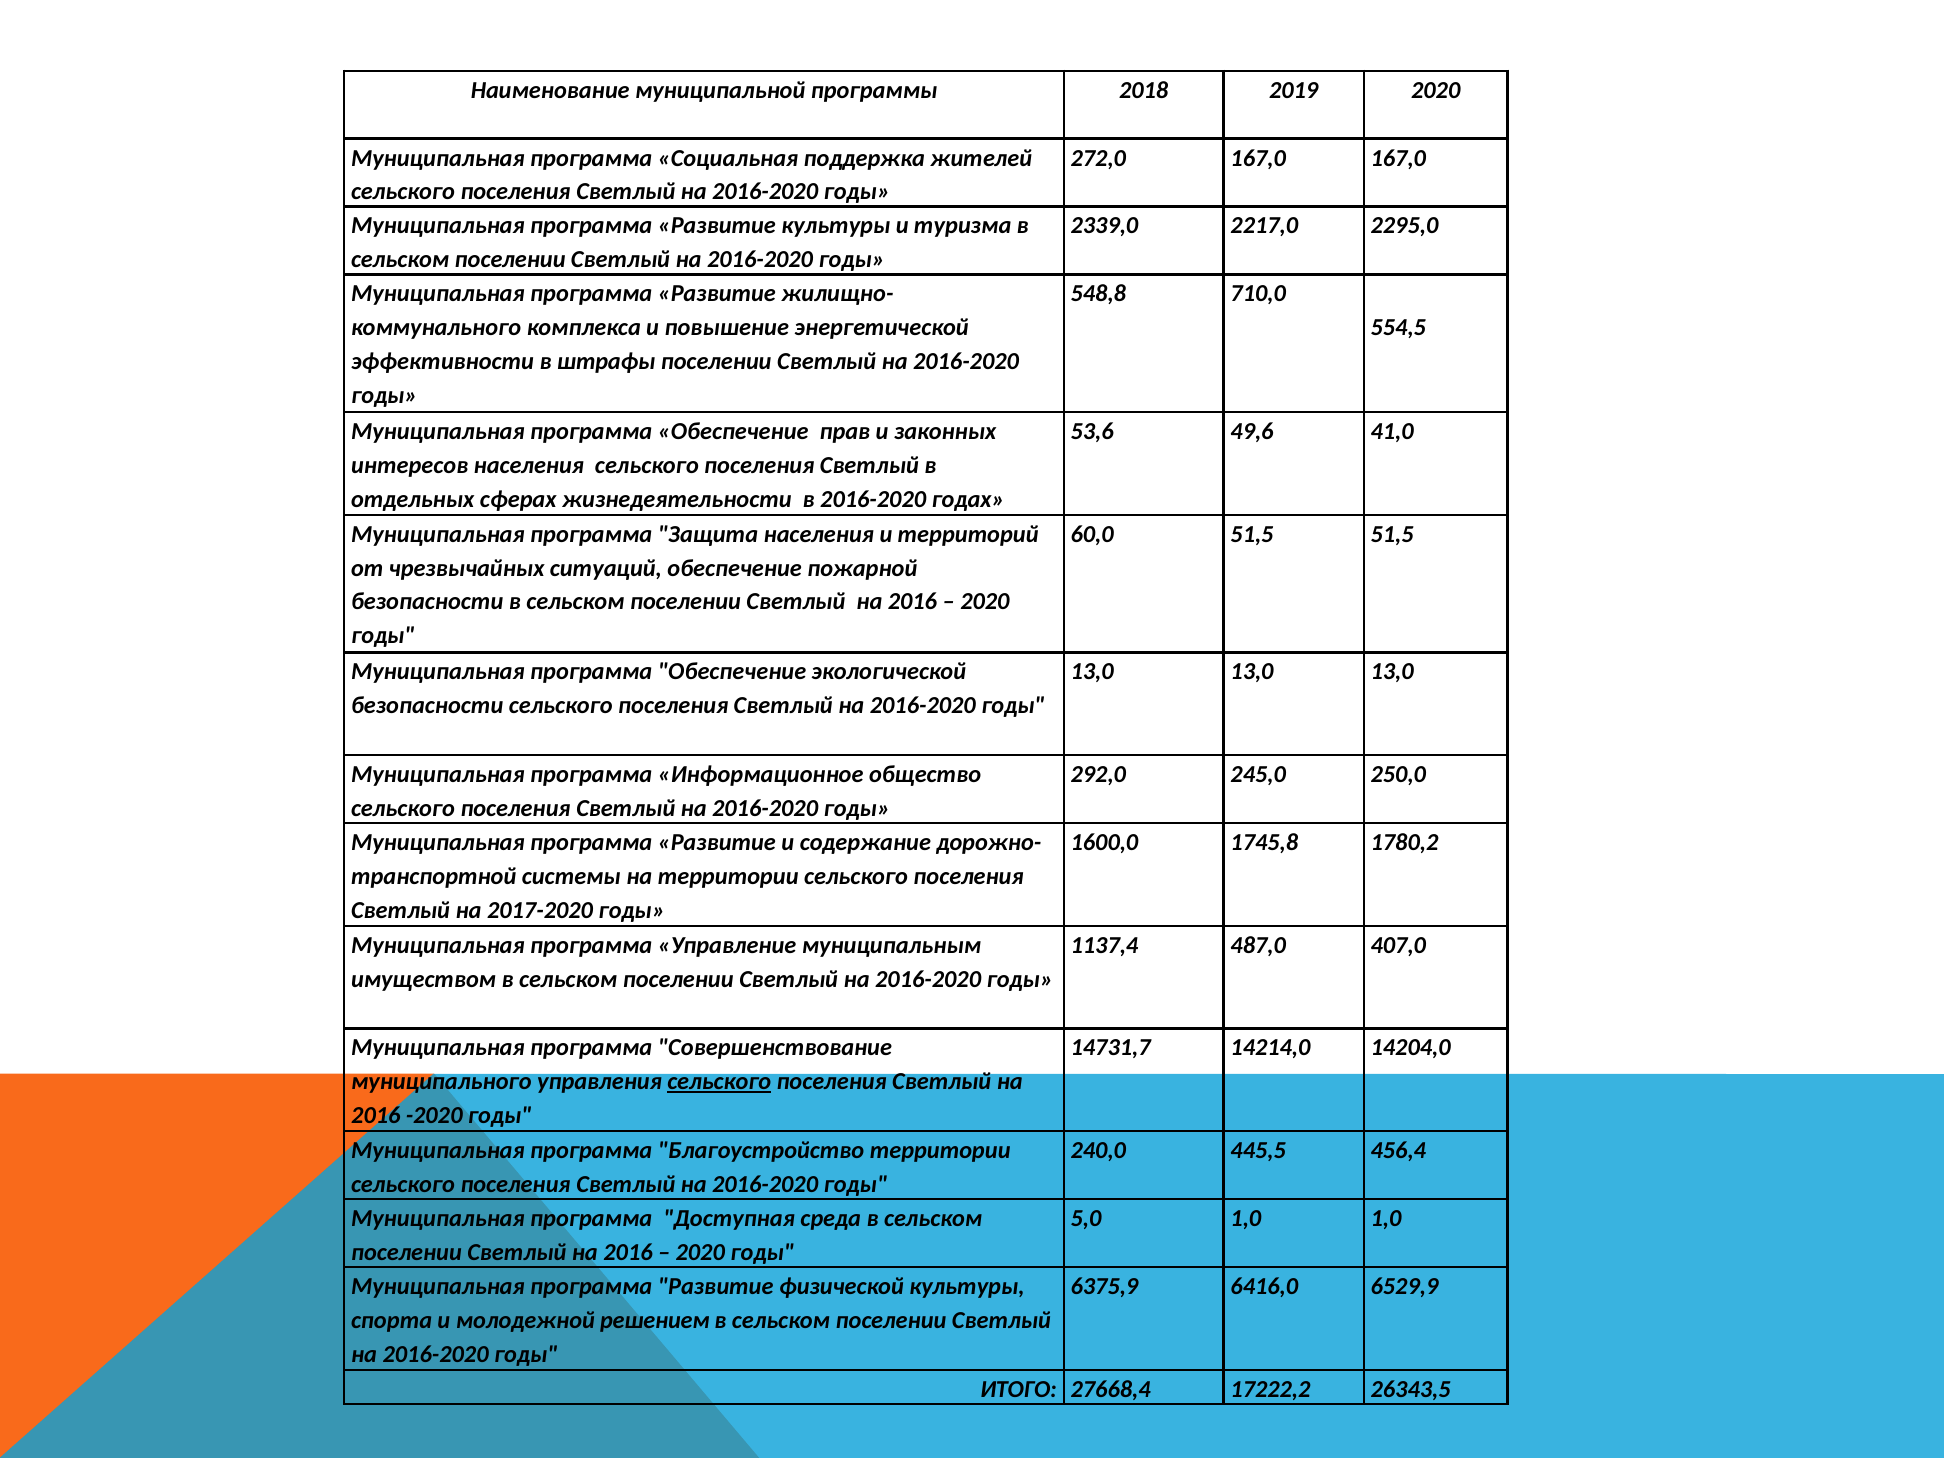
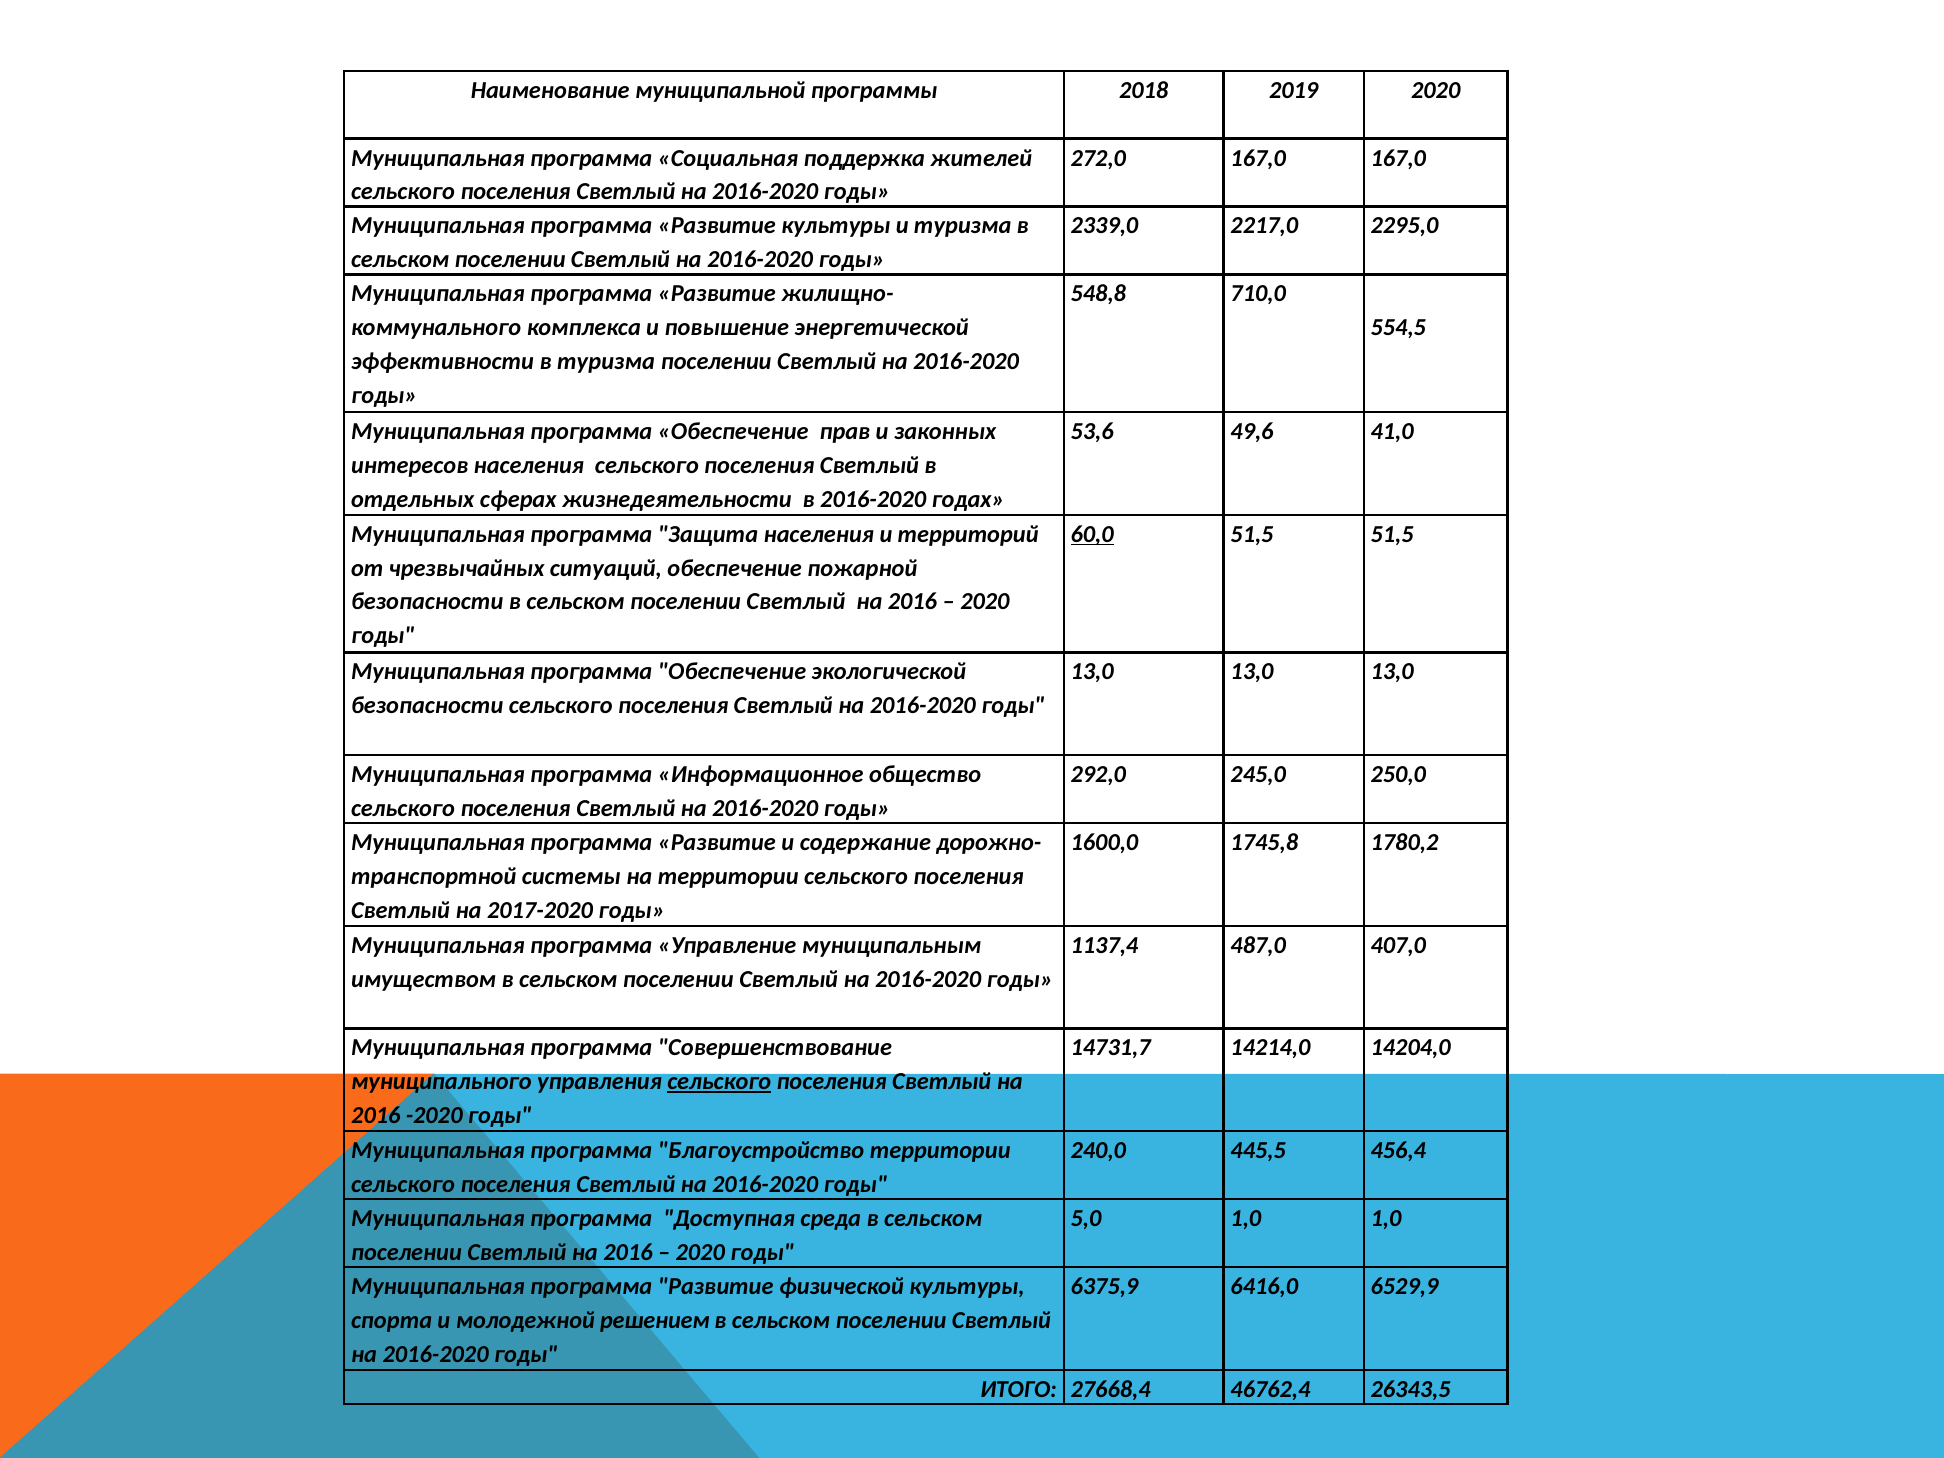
в штрафы: штрафы -> туризма
60,0 underline: none -> present
17222,2: 17222,2 -> 46762,4
